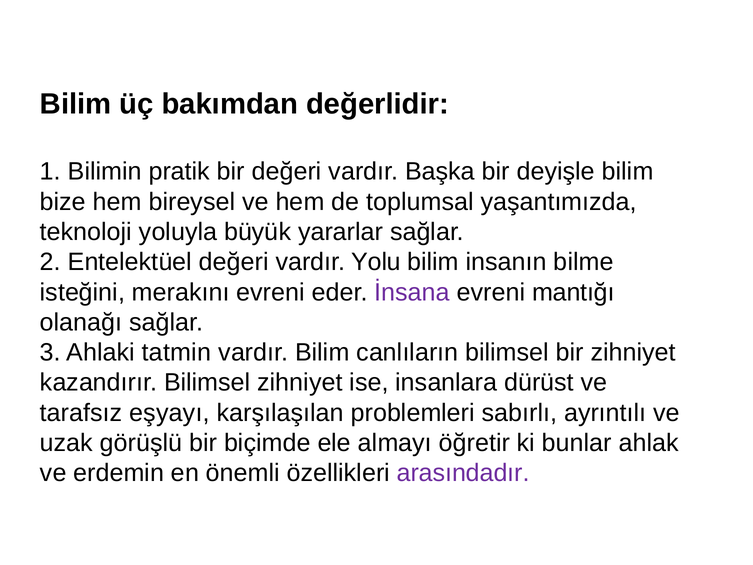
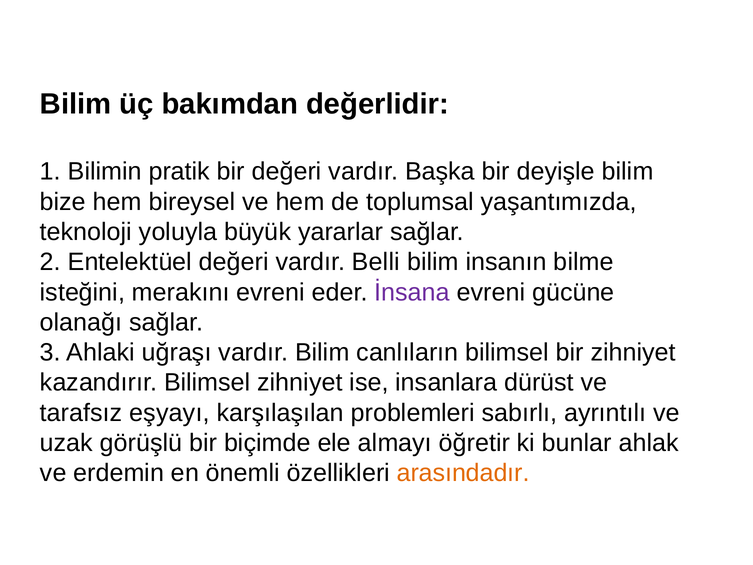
Yolu: Yolu -> Belli
mantığı: mantığı -> gücüne
tatmin: tatmin -> uğraşı
arasındadır colour: purple -> orange
